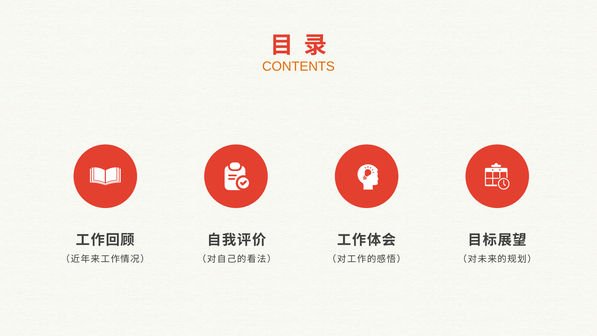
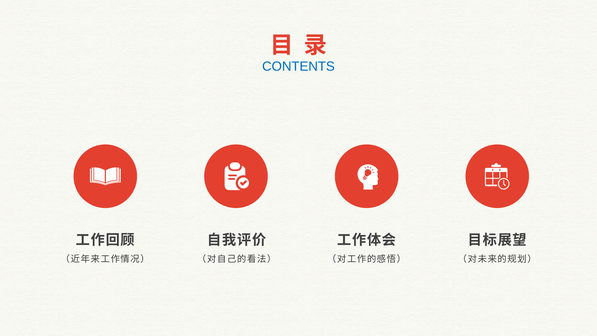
CONTENTS colour: orange -> blue
